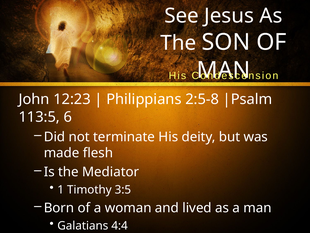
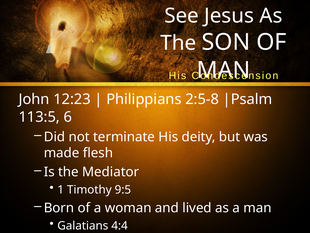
3:5: 3:5 -> 9:5
